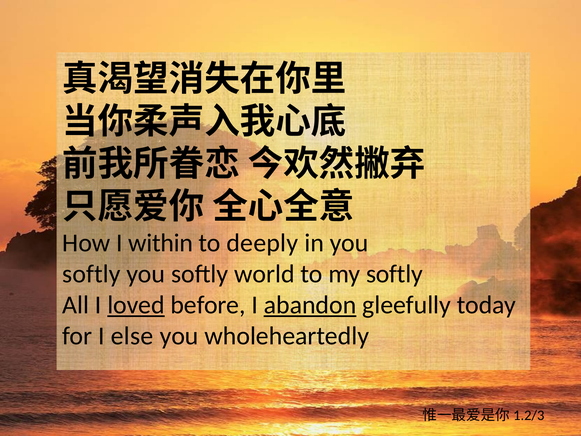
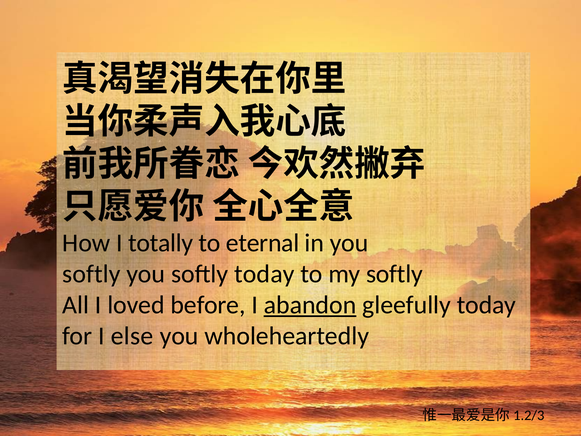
within: within -> totally
deeply: deeply -> eternal
softly world: world -> today
loved underline: present -> none
